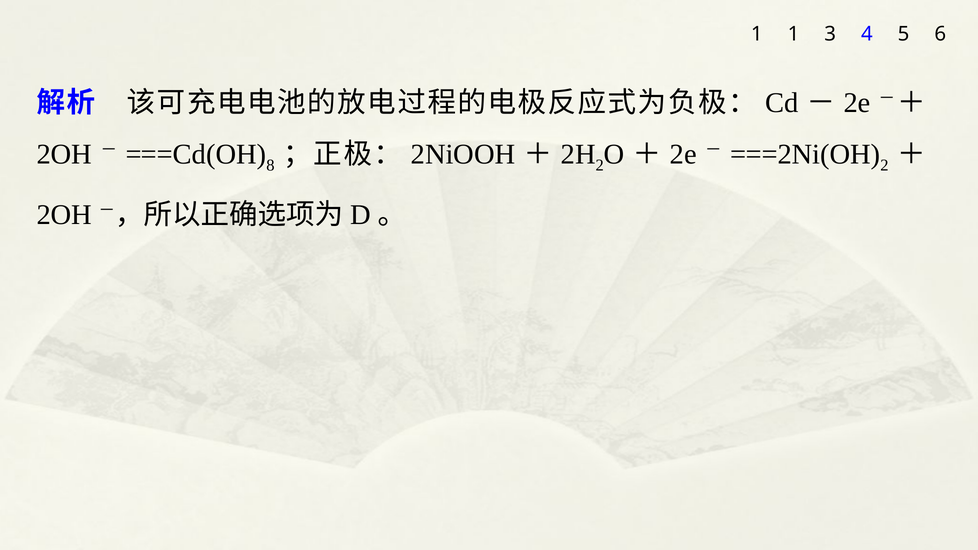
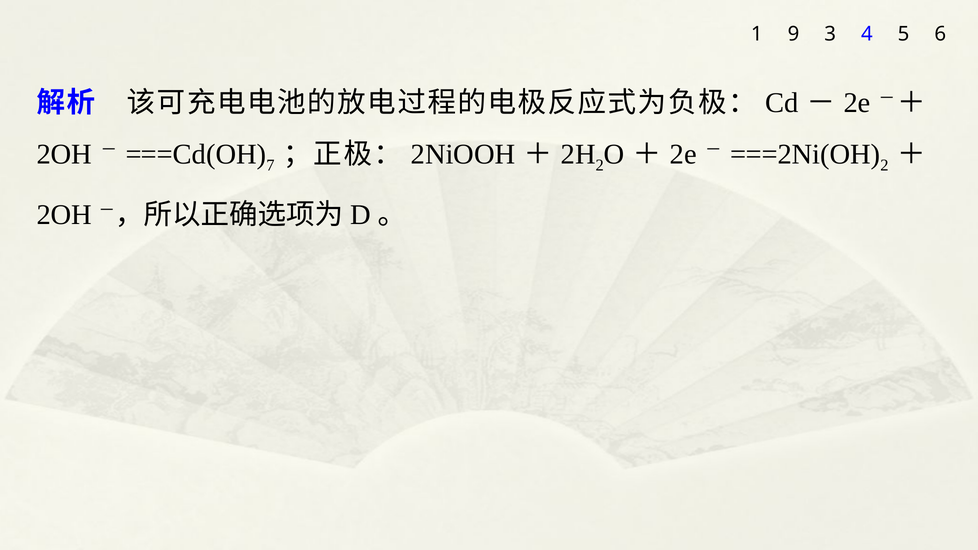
1 1: 1 -> 9
8: 8 -> 7
